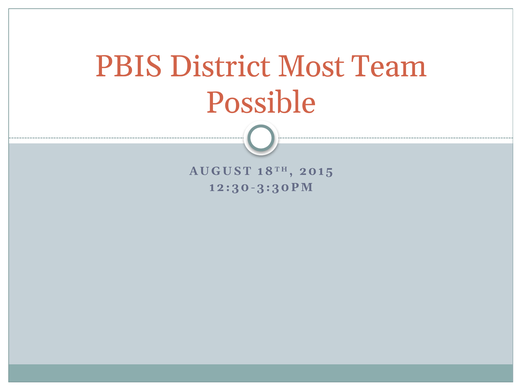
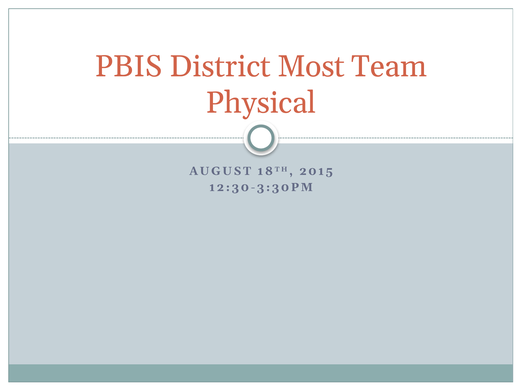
Possible: Possible -> Physical
